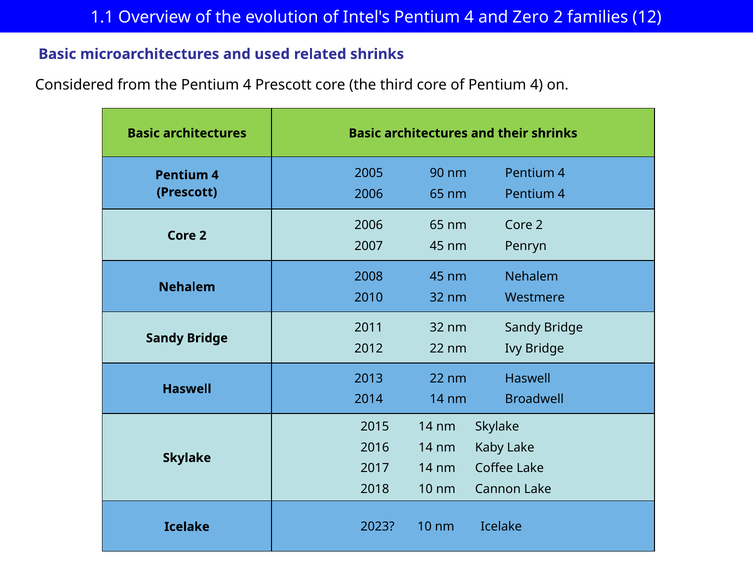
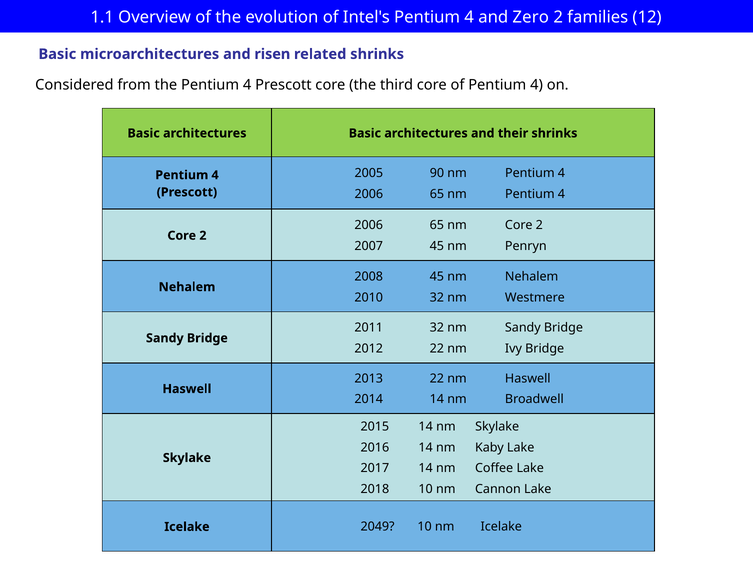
used: used -> risen
2023: 2023 -> 2049
